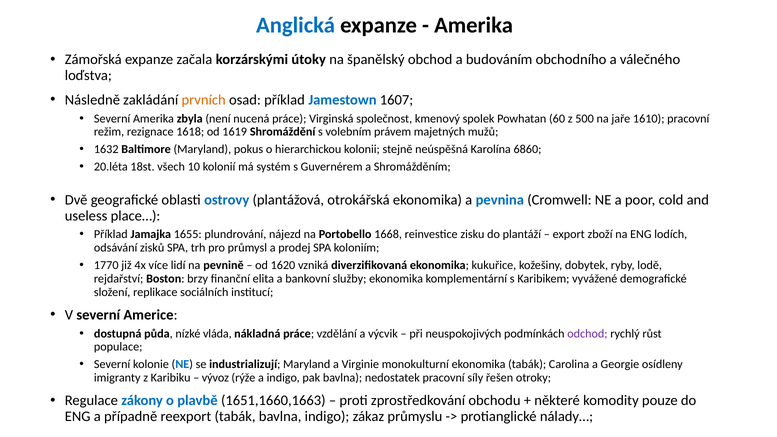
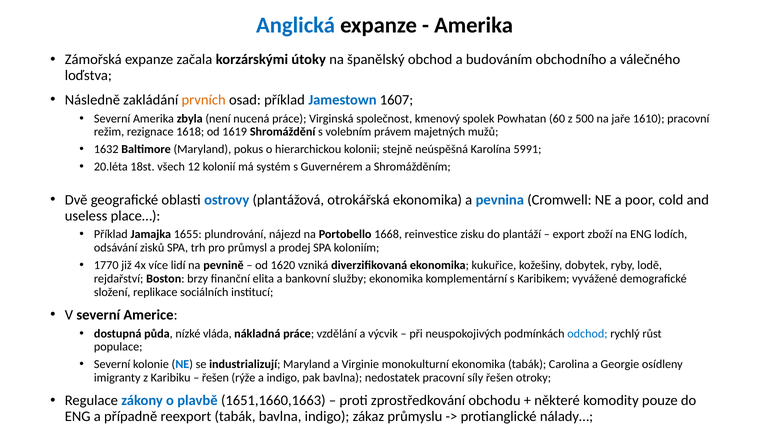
6860: 6860 -> 5991
10: 10 -> 12
odchod colour: purple -> blue
vývoz at (215, 378): vývoz -> řešen
